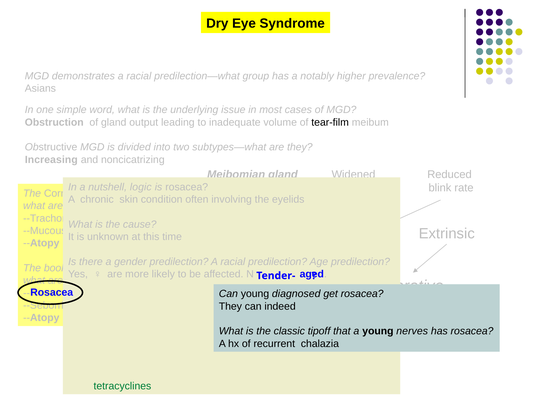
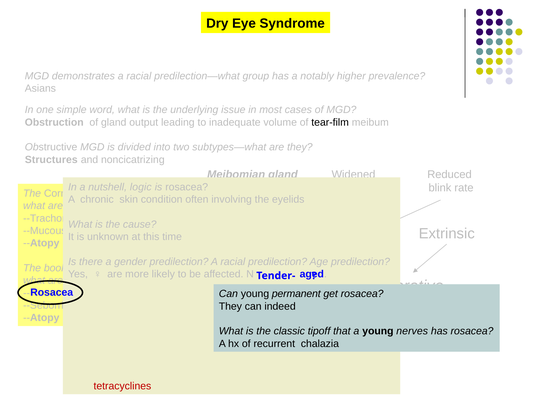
Increasing: Increasing -> Structures
diagnosed: diagnosed -> permanent
tetracyclines colour: green -> red
